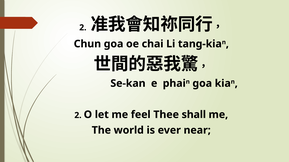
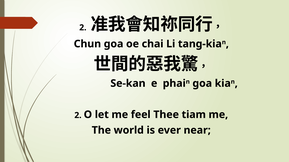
shall: shall -> tiam
